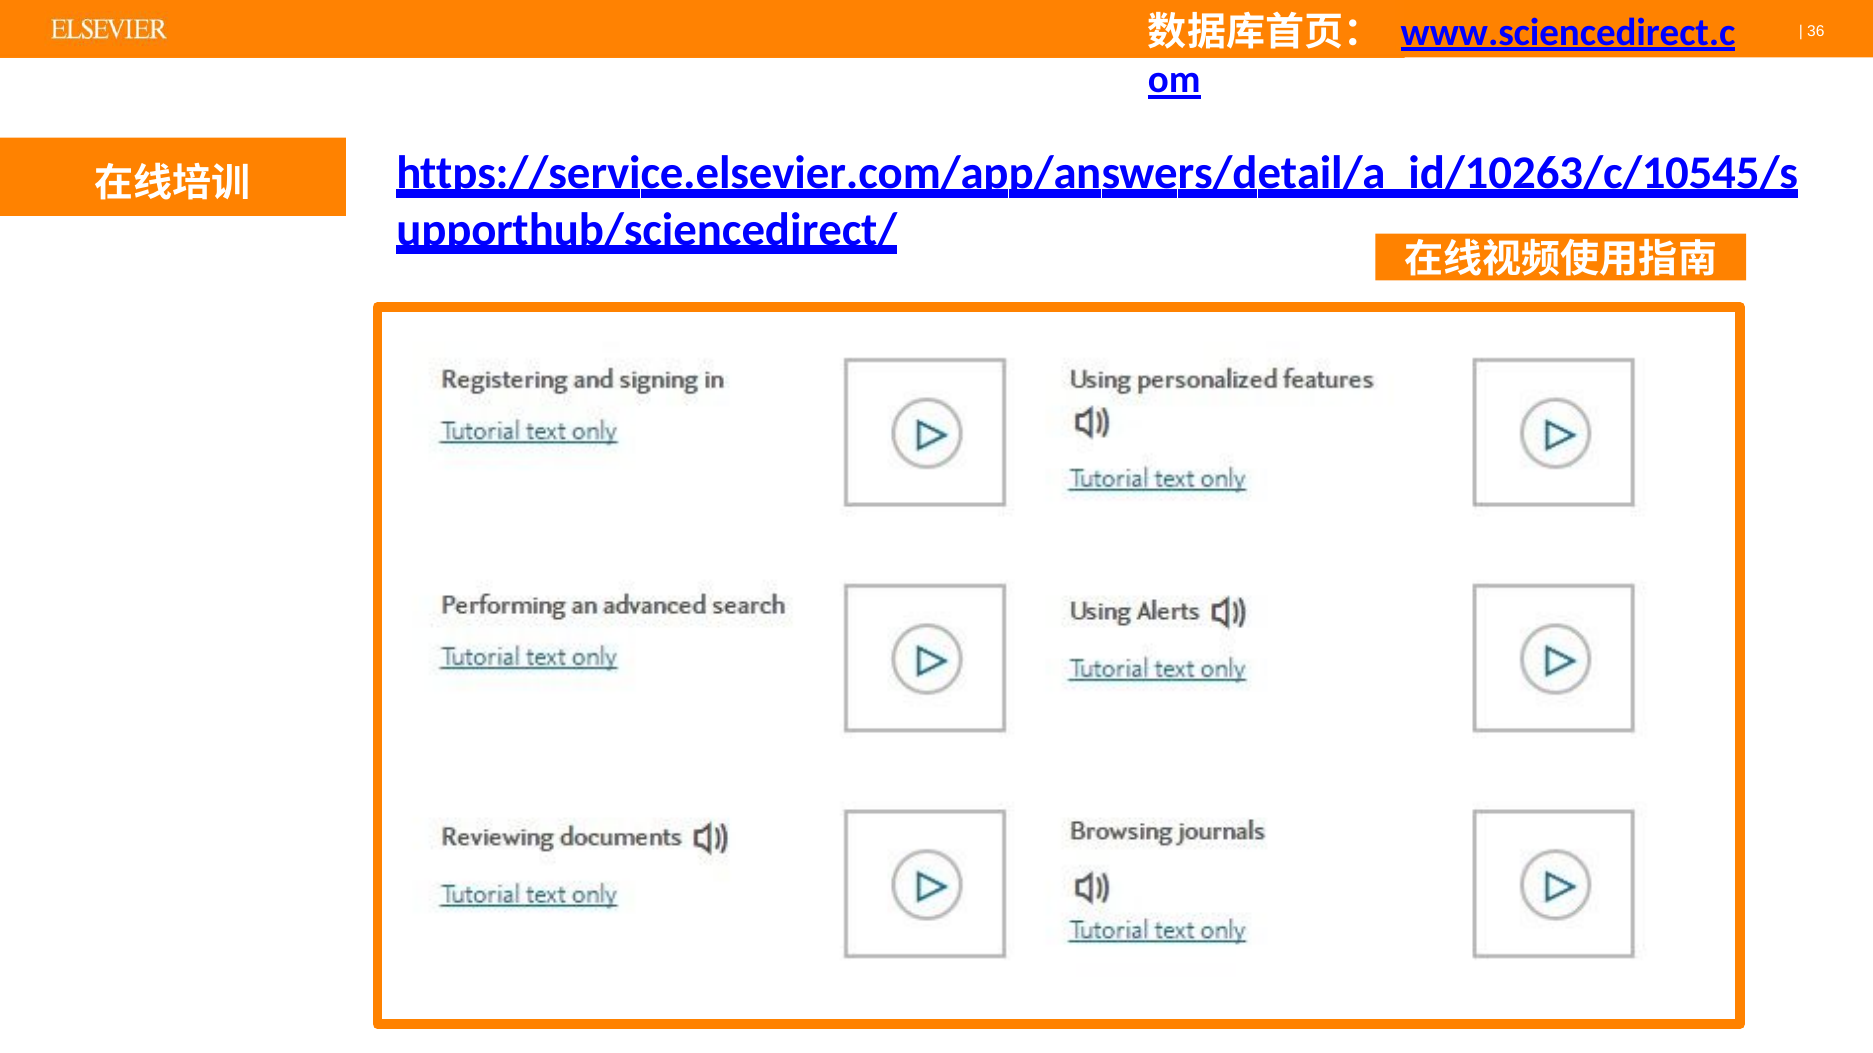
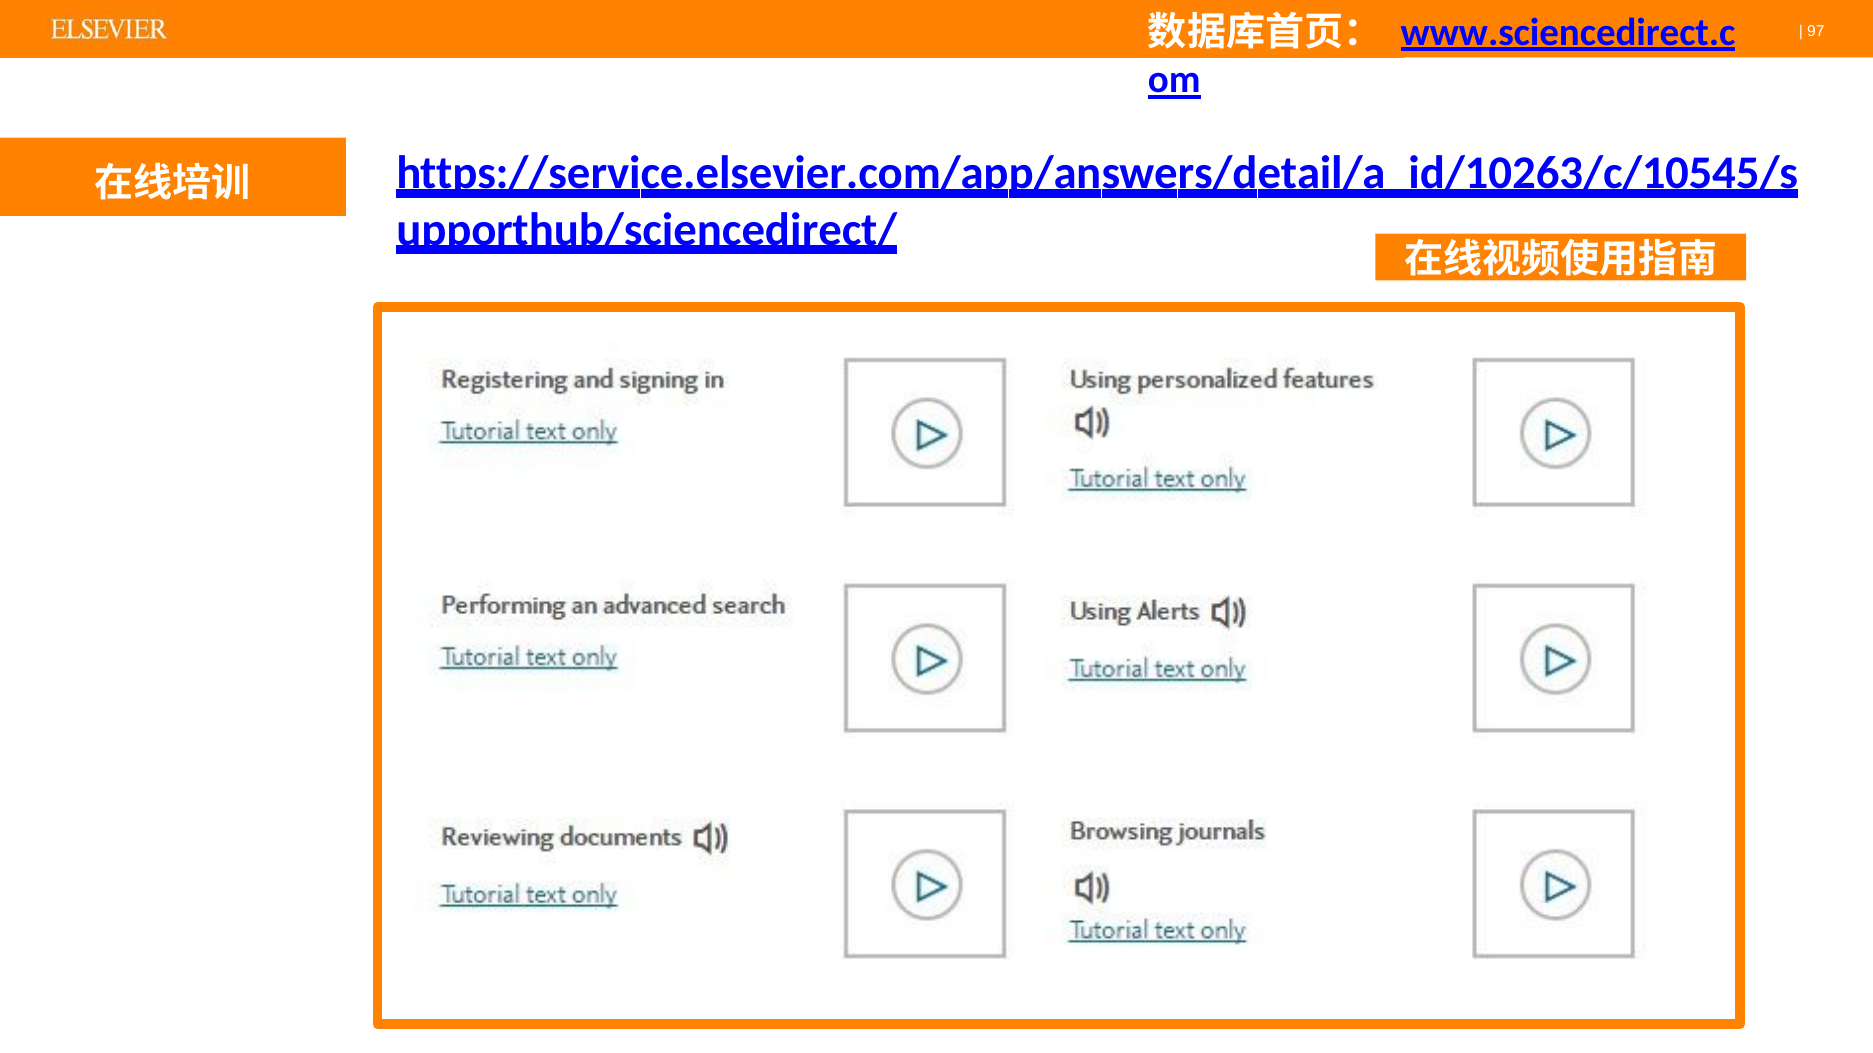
36: 36 -> 97
